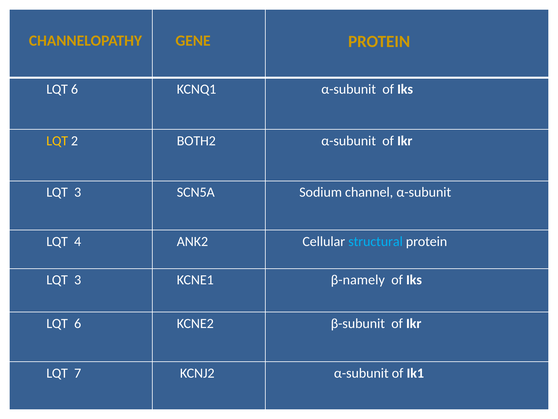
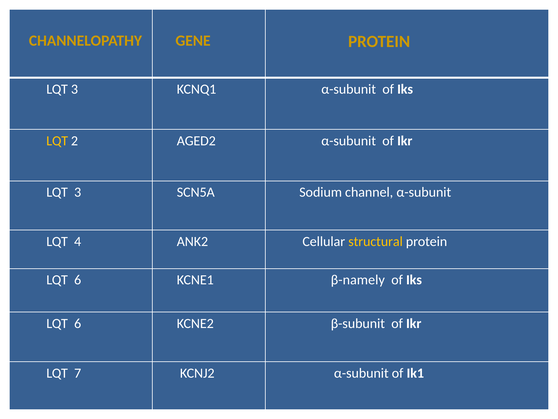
6 at (74, 89): 6 -> 3
BOTH2: BOTH2 -> AGED2
structural colour: light blue -> yellow
3 at (78, 280): 3 -> 6
